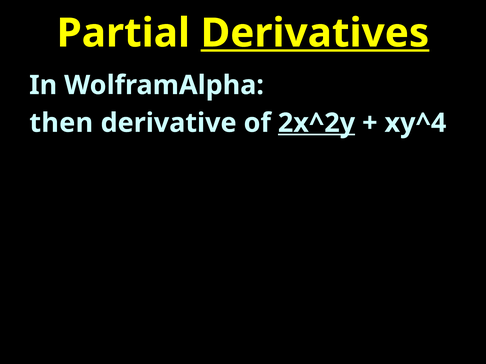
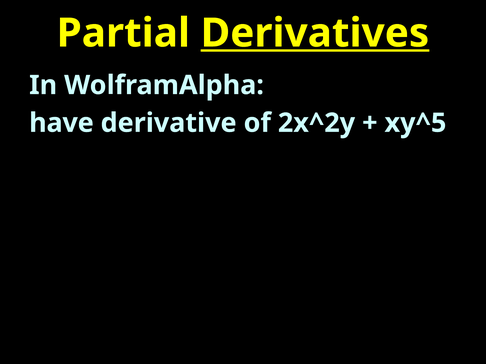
then: then -> have
2x^2y underline: present -> none
xy^4: xy^4 -> xy^5
